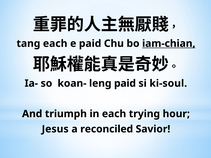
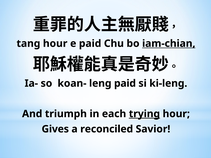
tang each: each -> hour
ki-soul: ki-soul -> ki-leng
trying underline: none -> present
Jesus: Jesus -> Gives
